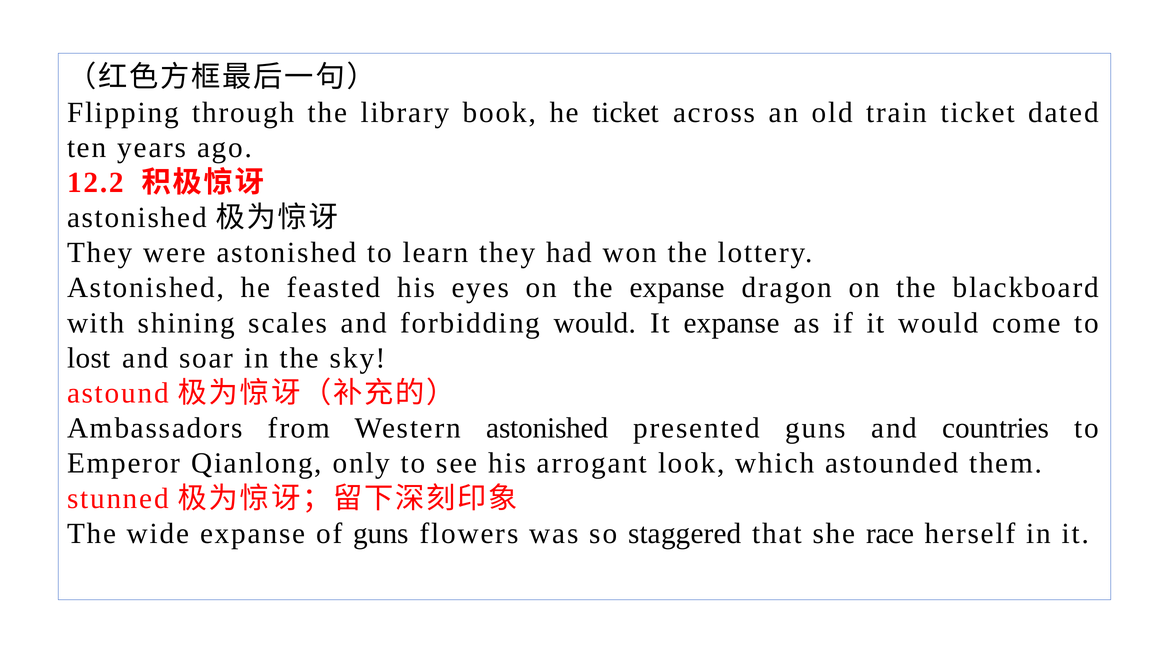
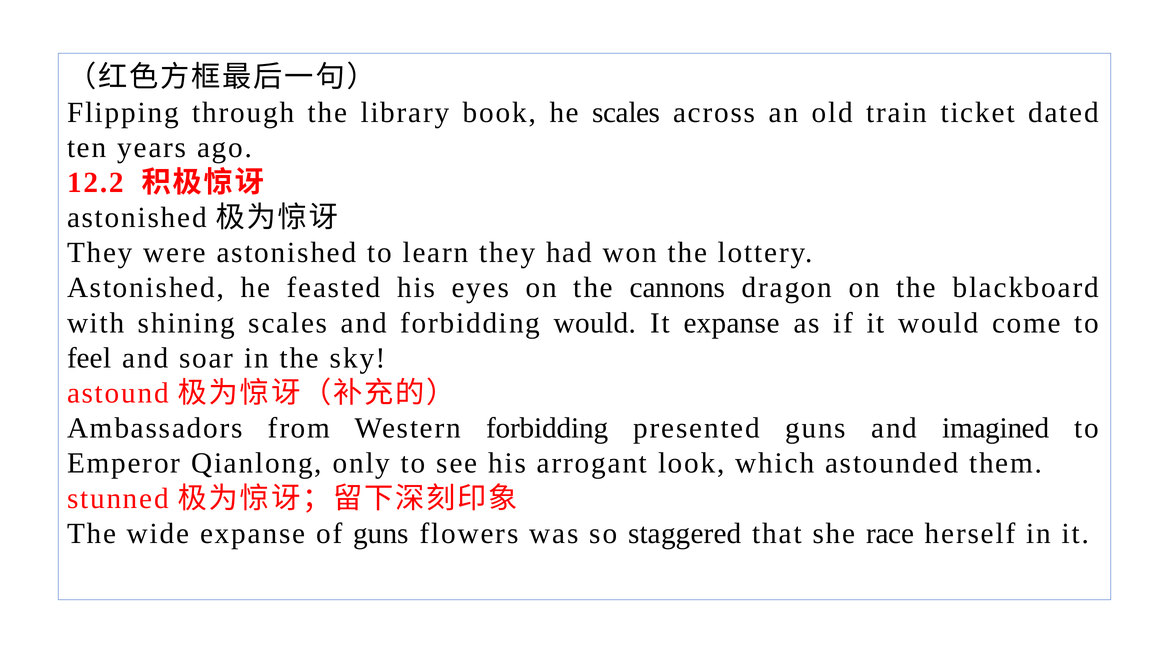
he ticket: ticket -> scales
the expanse: expanse -> cannons
lost: lost -> feel
Western astonished: astonished -> forbidding
countries: countries -> imagined
